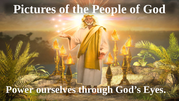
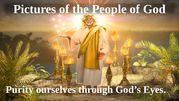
Power: Power -> Purity
